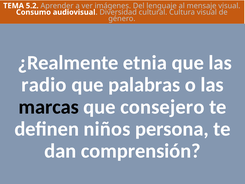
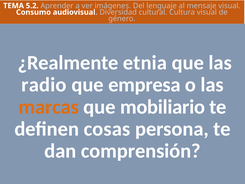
palabras: palabras -> empresa
marcas colour: black -> orange
consejero: consejero -> mobiliario
niños: niños -> cosas
